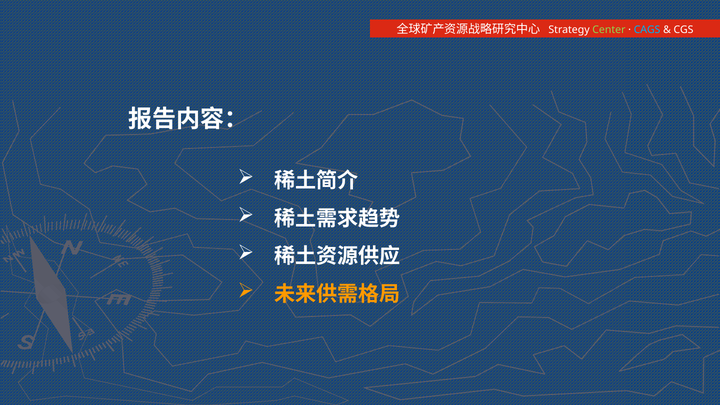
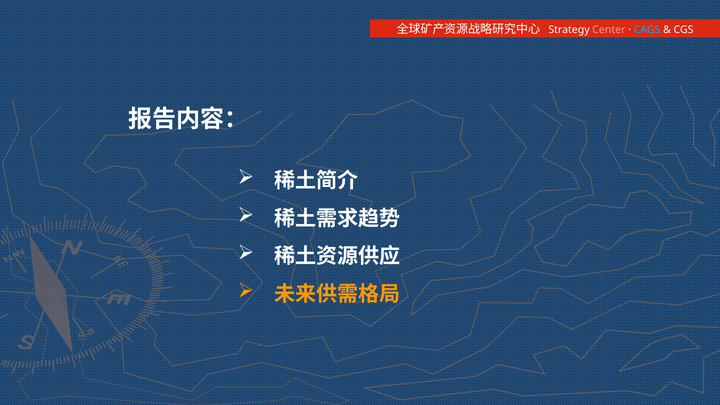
Center colour: light green -> pink
